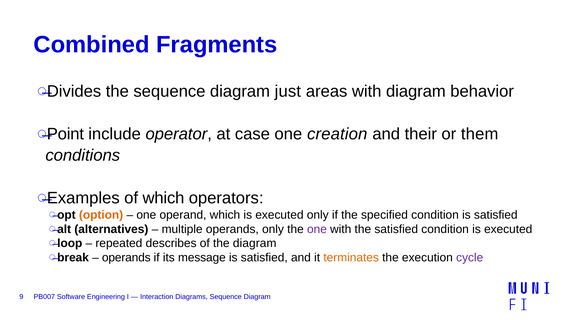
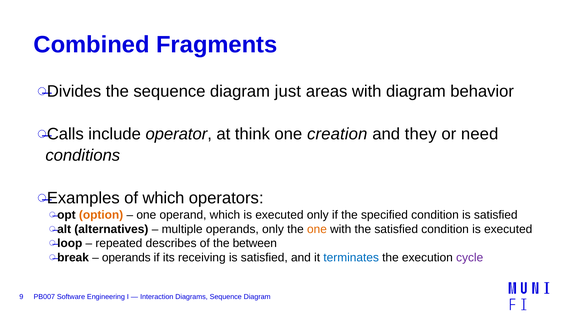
Point: Point -> Calls
case: case -> think
their: their -> they
them: them -> need
one at (317, 230) colour: purple -> orange
the diagram: diagram -> between
message: message -> receiving
terminates colour: orange -> blue
